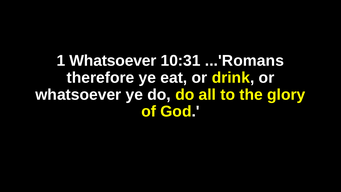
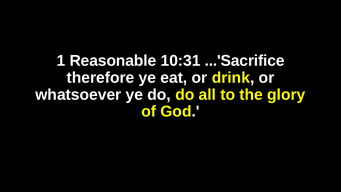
1 Whatsoever: Whatsoever -> Reasonable
...'Romans: ...'Romans -> ...'Sacrifice
